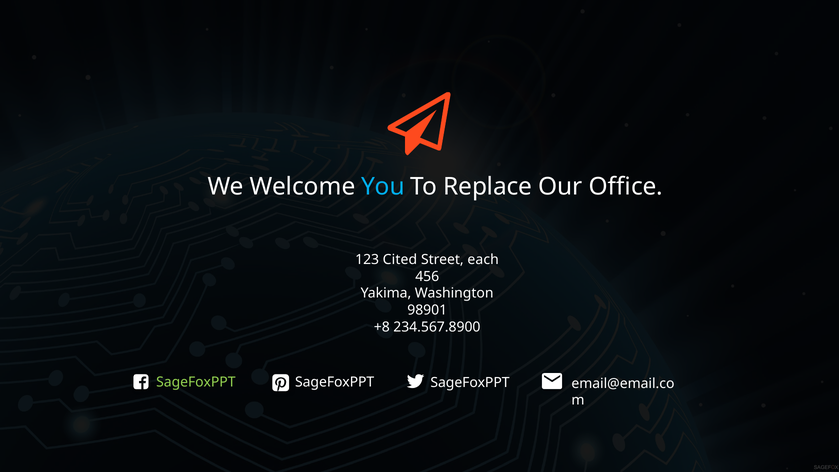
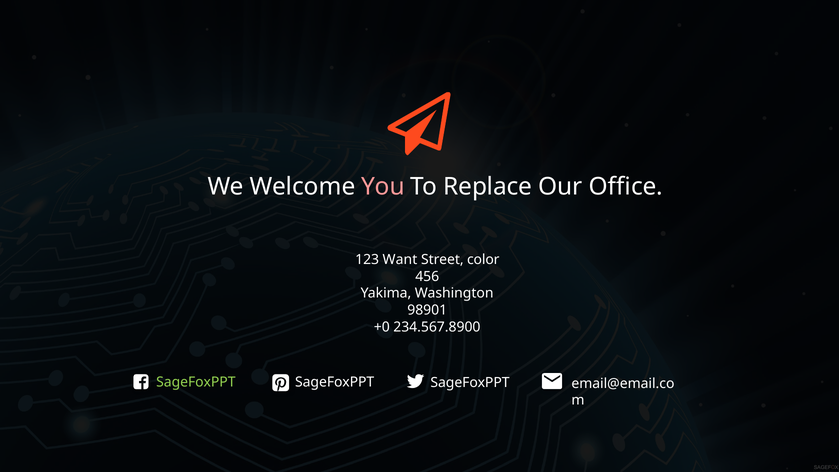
You colour: light blue -> pink
Cited: Cited -> Want
each: each -> color
+8: +8 -> +0
